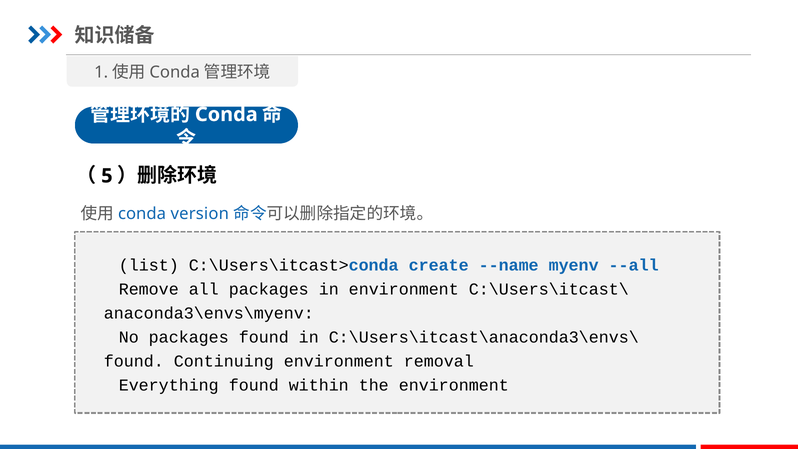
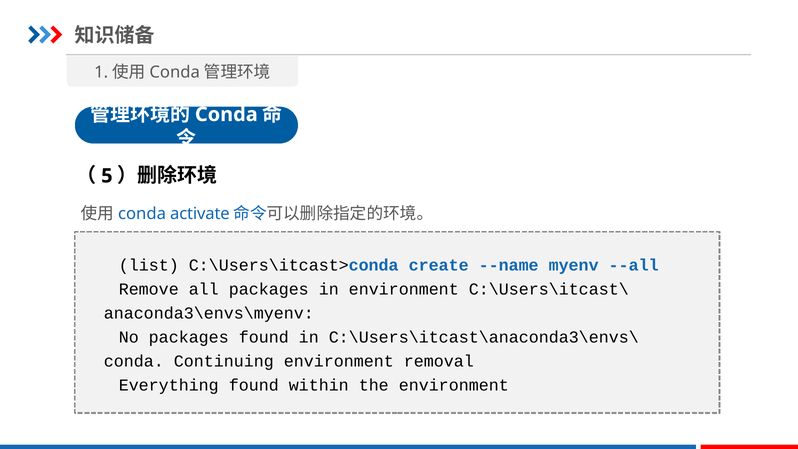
version: version -> activate
found at (134, 361): found -> conda
